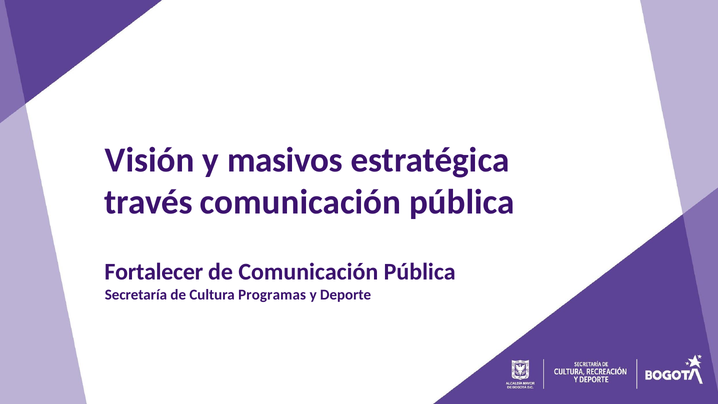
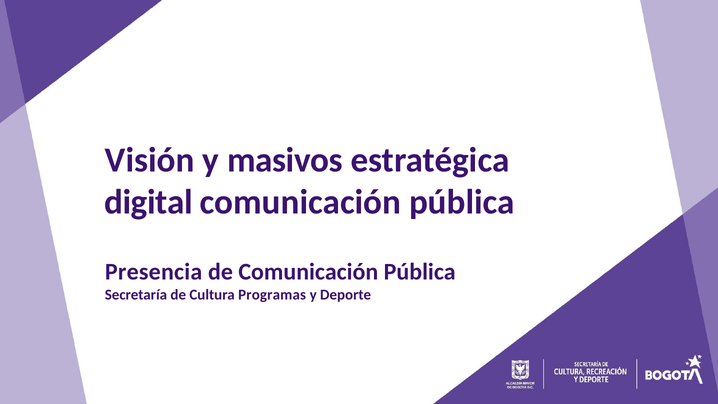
través: través -> digital
Fortalecer: Fortalecer -> Presencia
